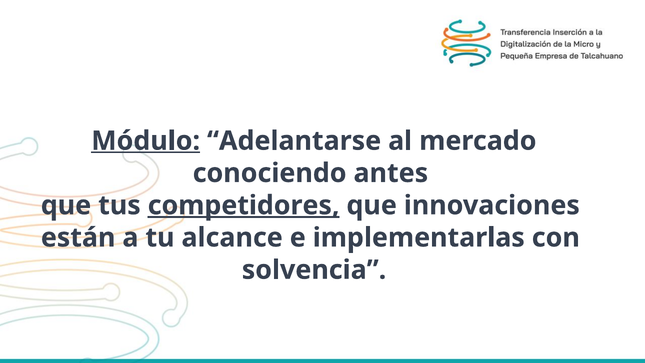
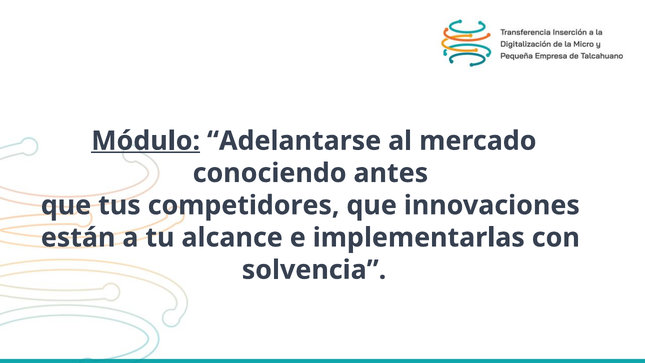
competidores underline: present -> none
